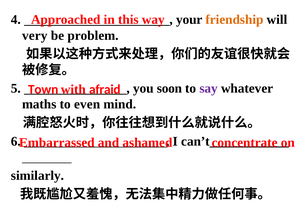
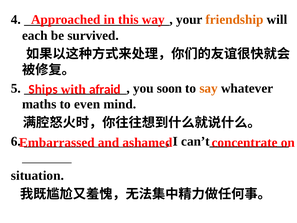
very: very -> each
problem: problem -> survived
say colour: purple -> orange
Town: Town -> Ships
similarly: similarly -> situation
